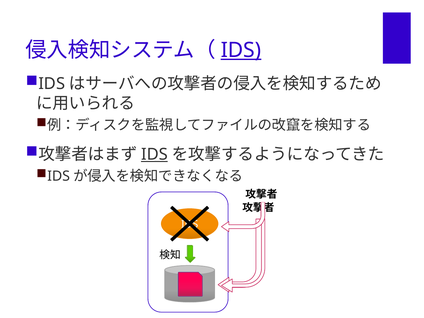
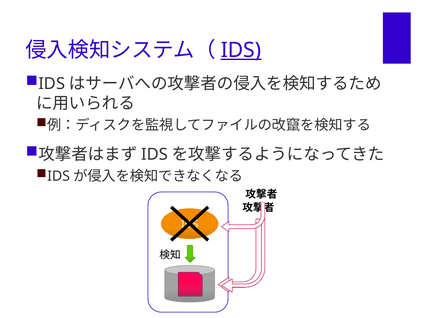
IDS at (154, 154) underline: present -> none
